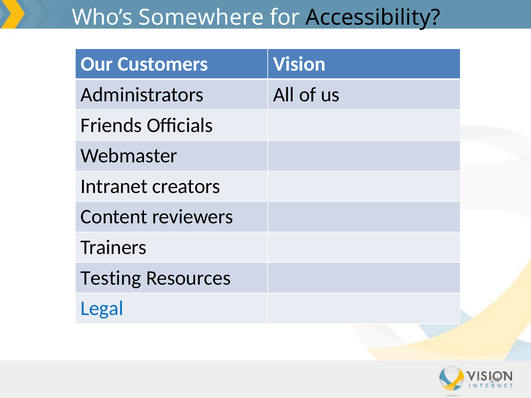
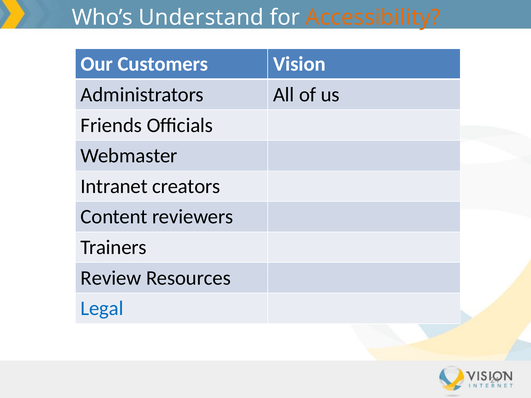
Somewhere: Somewhere -> Understand
Accessibility colour: black -> orange
Testing: Testing -> Review
